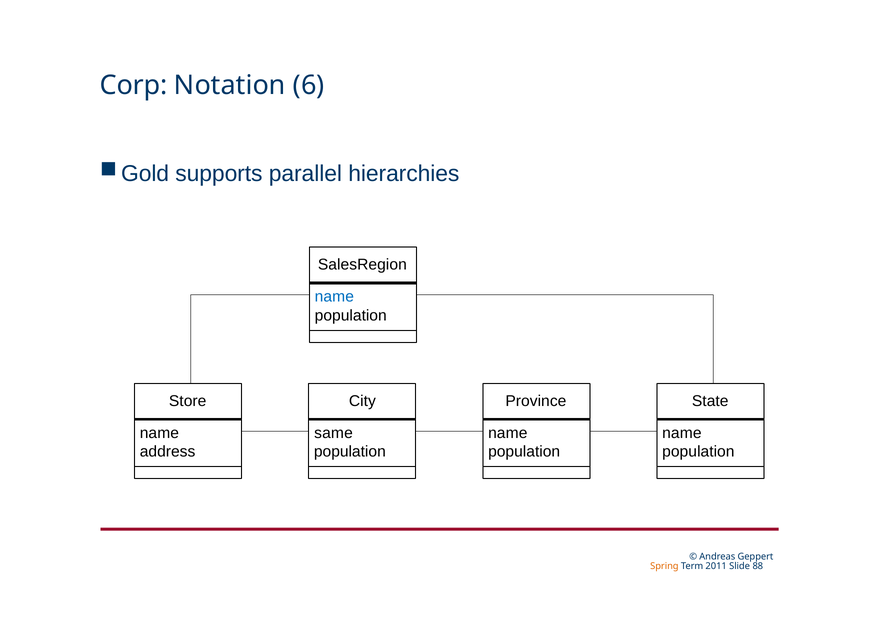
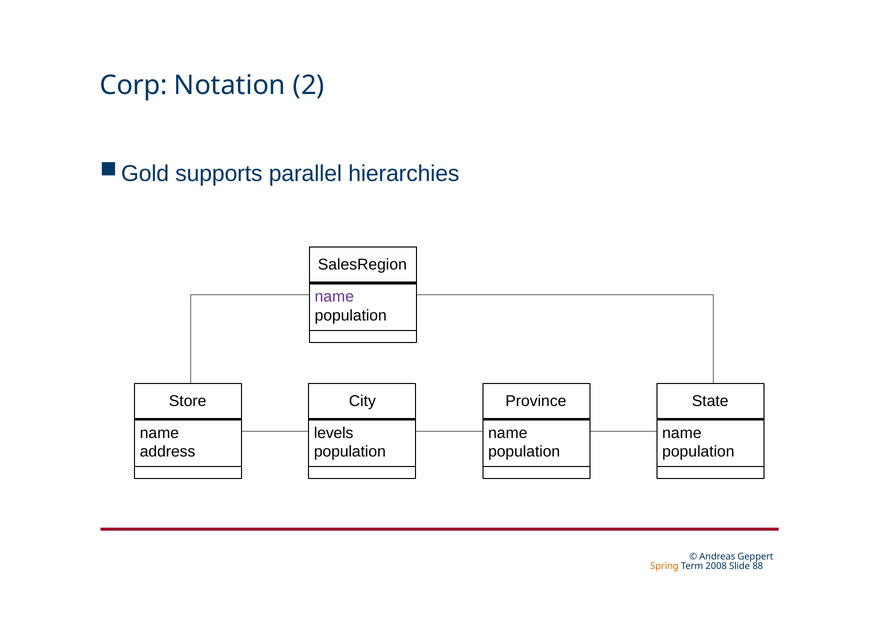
6: 6 -> 2
name at (334, 296) colour: blue -> purple
same: same -> levels
2011: 2011 -> 2008
